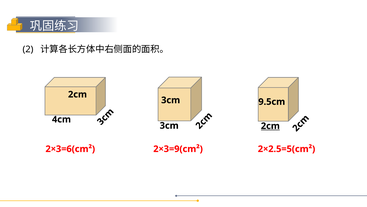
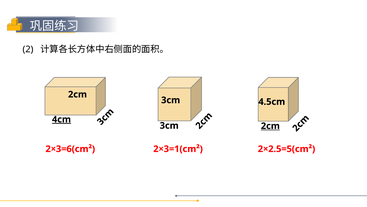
9.5cm: 9.5cm -> 4.5cm
4cm underline: none -> present
2×3=9(cm²: 2×3=9(cm² -> 2×3=1(cm²
